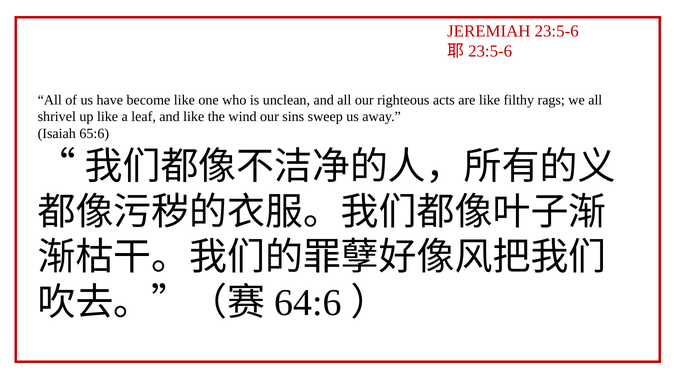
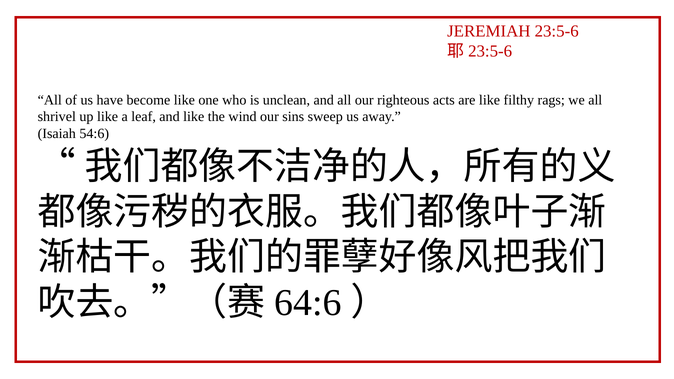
65:6: 65:6 -> 54:6
